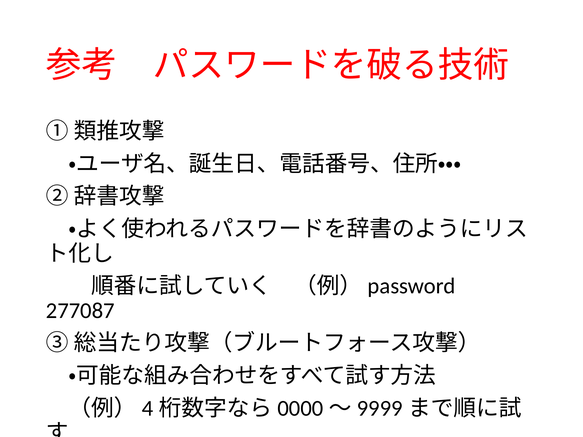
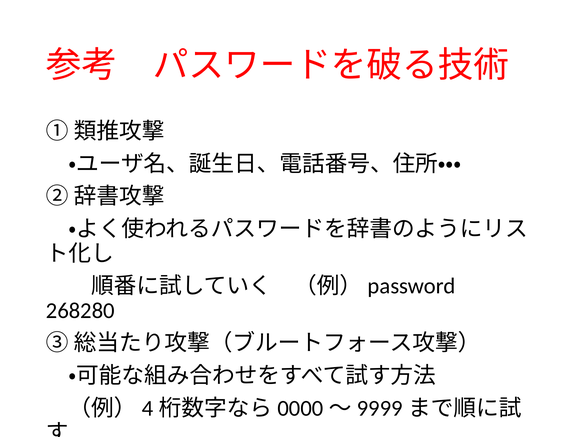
277087: 277087 -> 268280
